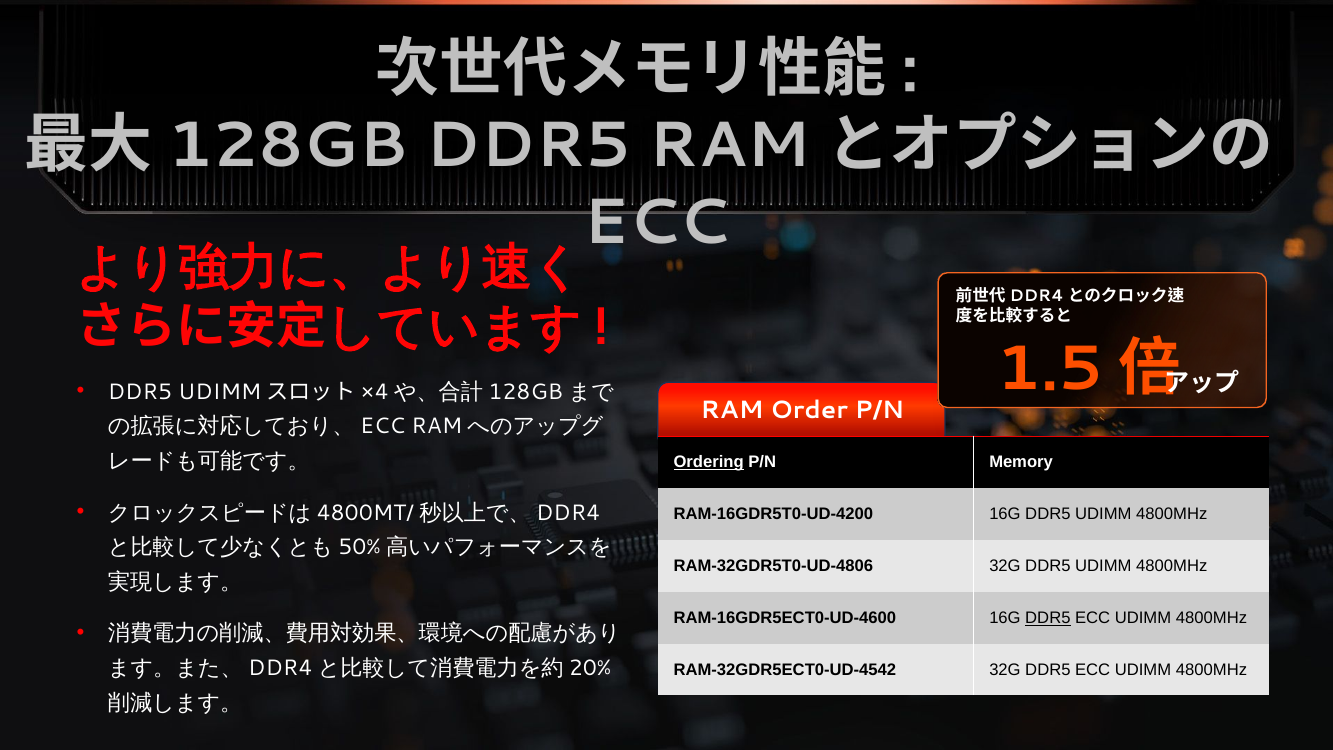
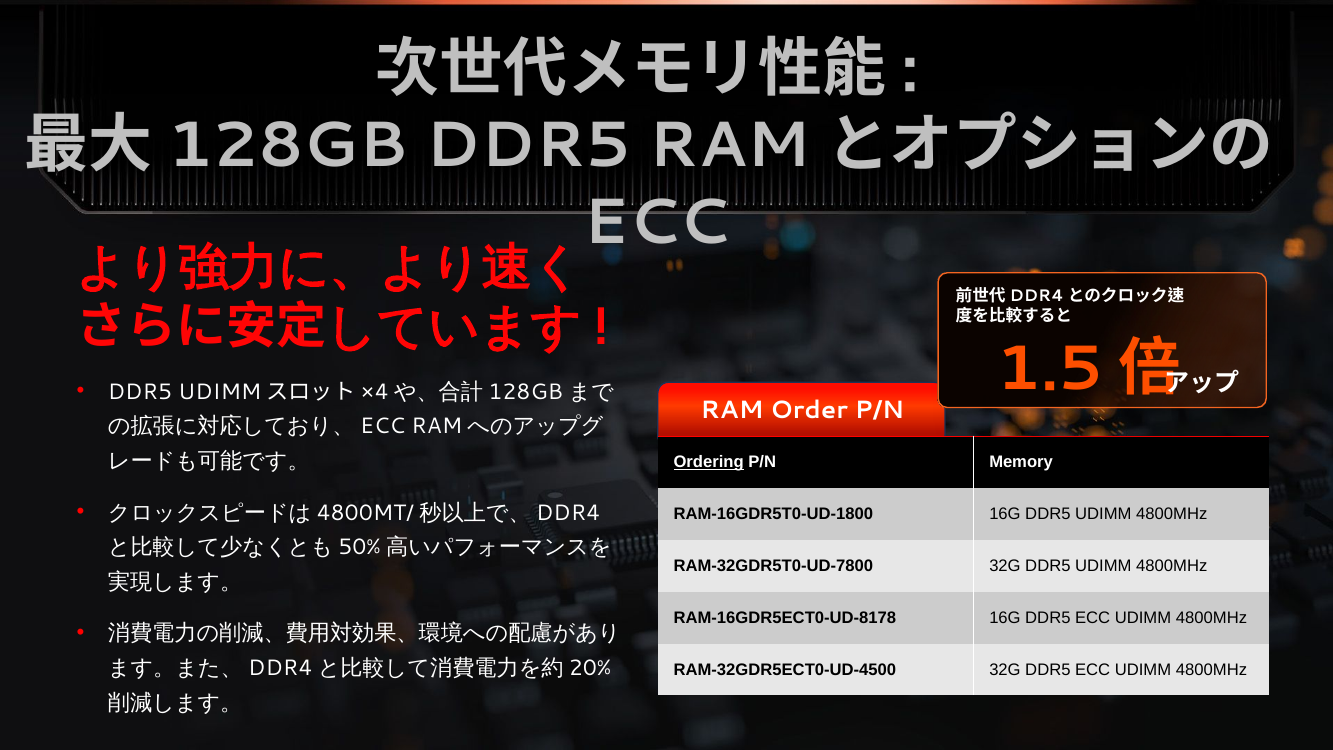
RAM-16GDR5T0-UD-4200: RAM-16GDR5T0-UD-4200 -> RAM-16GDR5T0-UD-1800
RAM-32GDR5T0-UD-4806: RAM-32GDR5T0-UD-4806 -> RAM-32GDR5T0-UD-7800
RAM-16GDR5ECT0-UD-4600: RAM-16GDR5ECT0-UD-4600 -> RAM-16GDR5ECT0-UD-8178
DDR5 at (1048, 618) underline: present -> none
RAM-32GDR5ECT0-UD-4542: RAM-32GDR5ECT0-UD-4542 -> RAM-32GDR5ECT0-UD-4500
